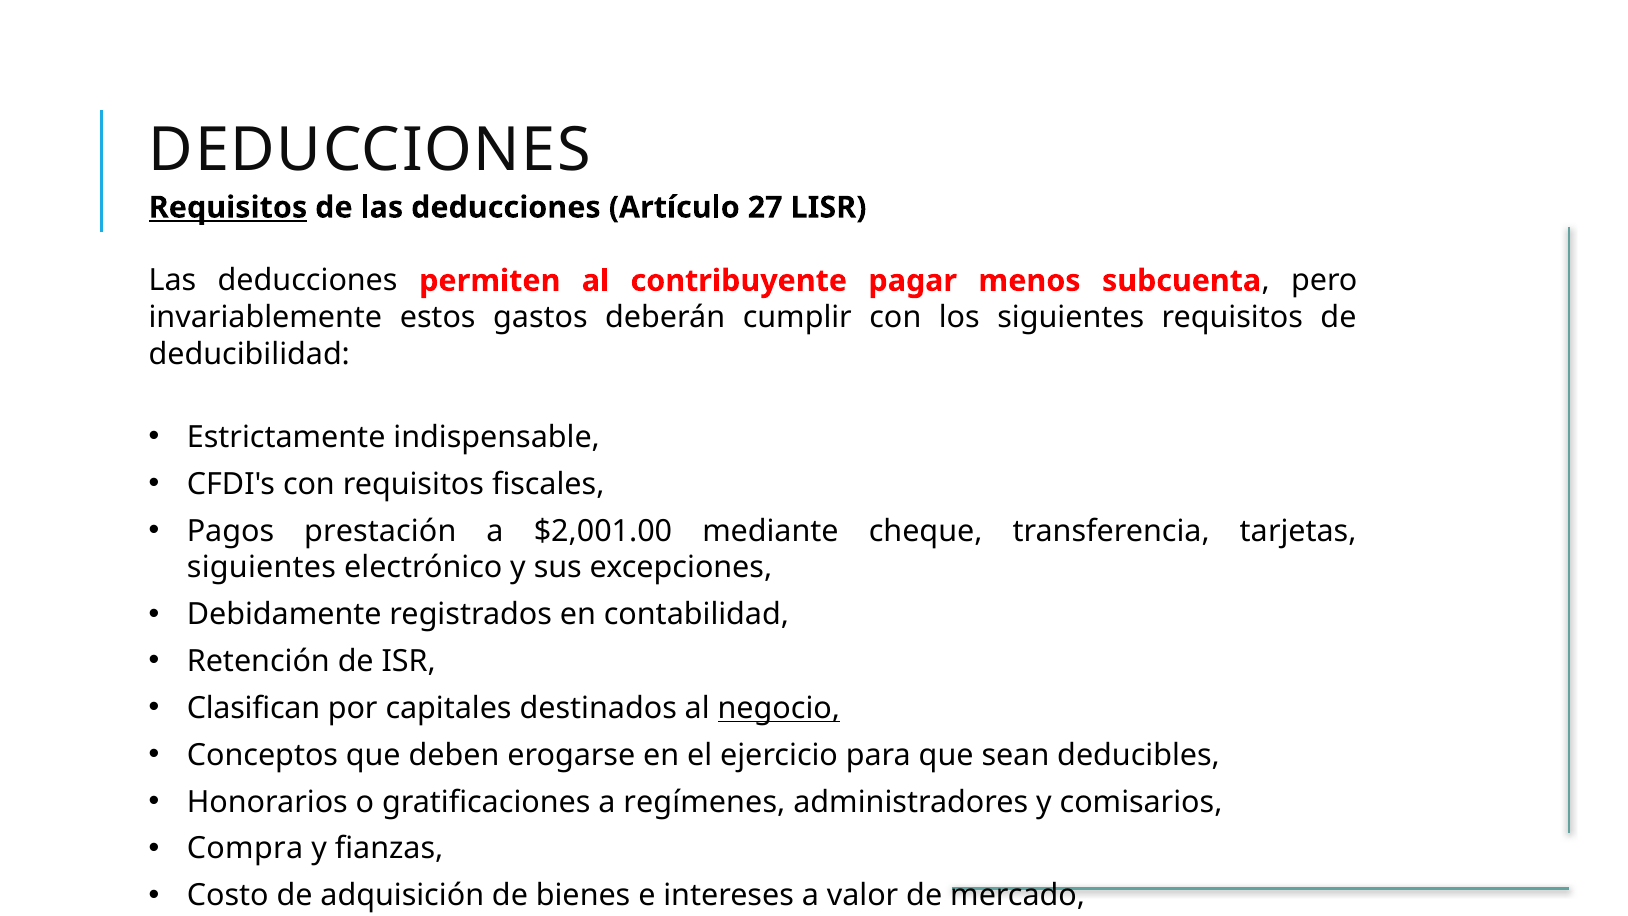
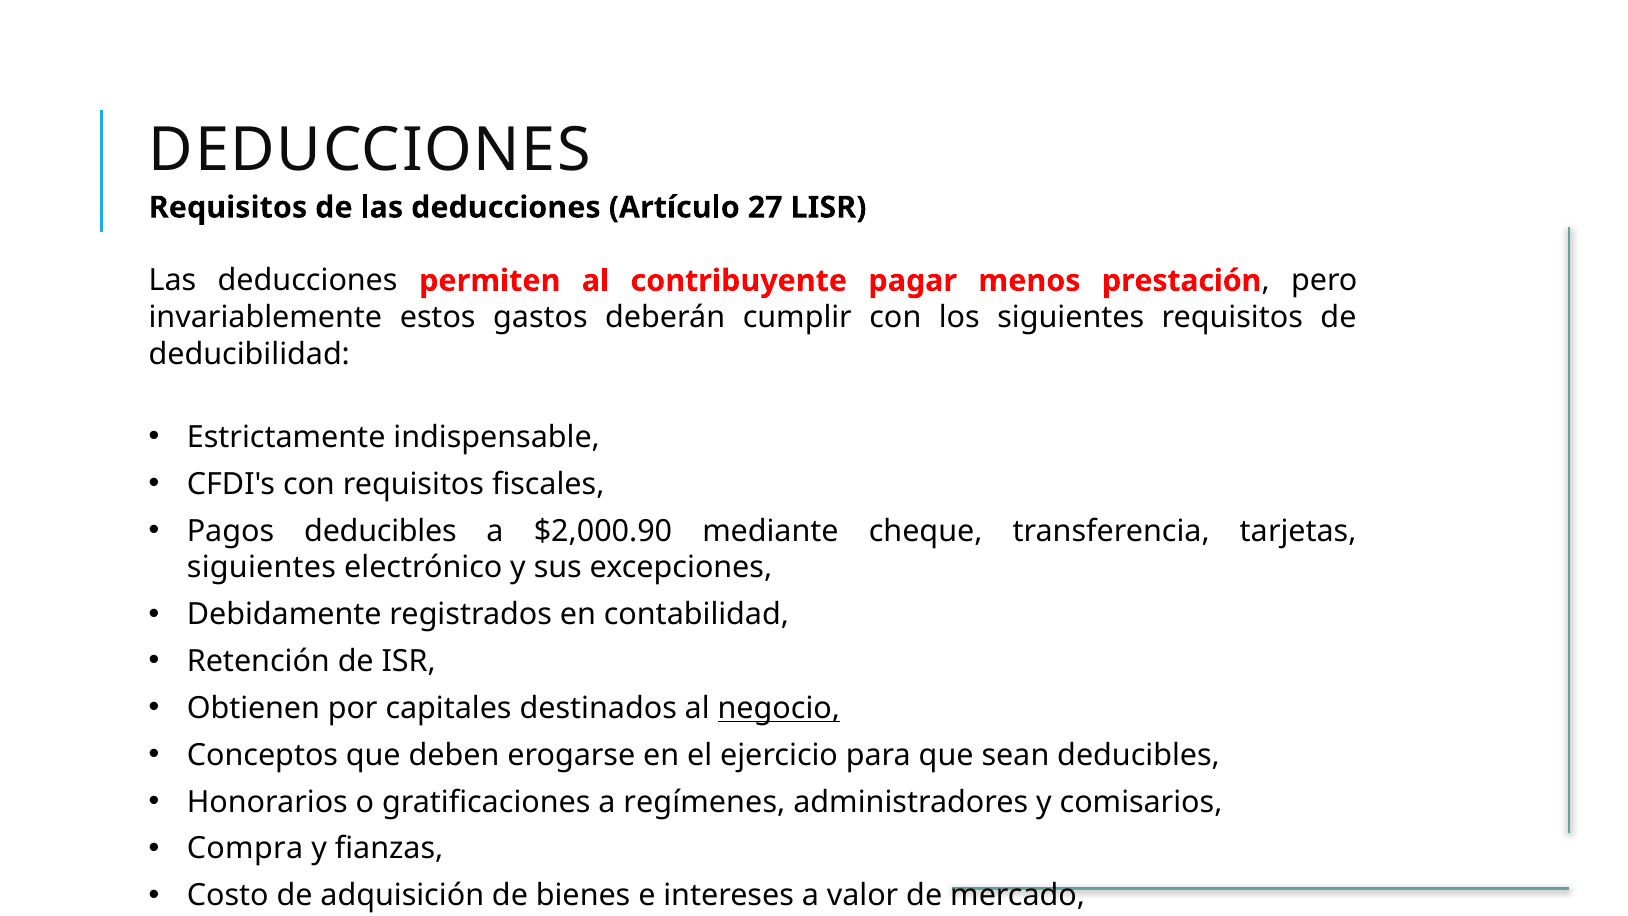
Requisitos at (228, 207) underline: present -> none
subcuenta: subcuenta -> prestación
Pagos prestación: prestación -> deducibles
$2,001.00: $2,001.00 -> $2,000.90
Clasifican: Clasifican -> Obtienen
